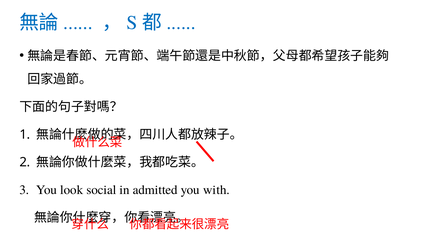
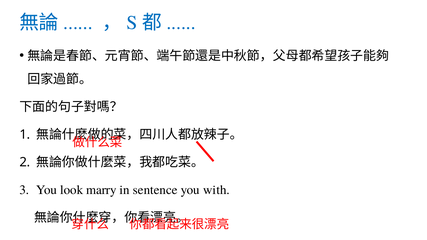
social: social -> marry
admitted: admitted -> sentence
